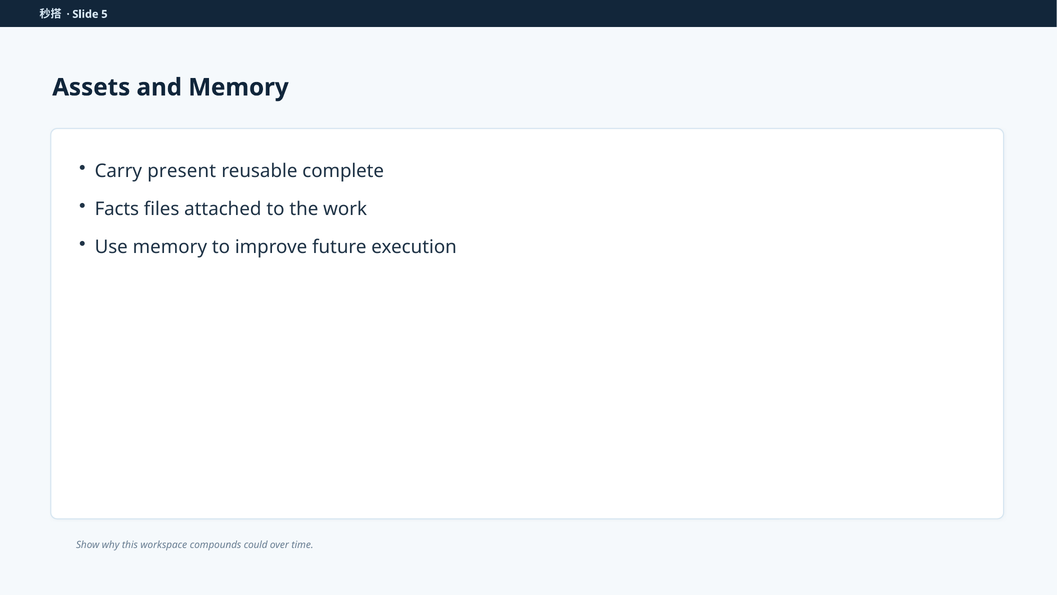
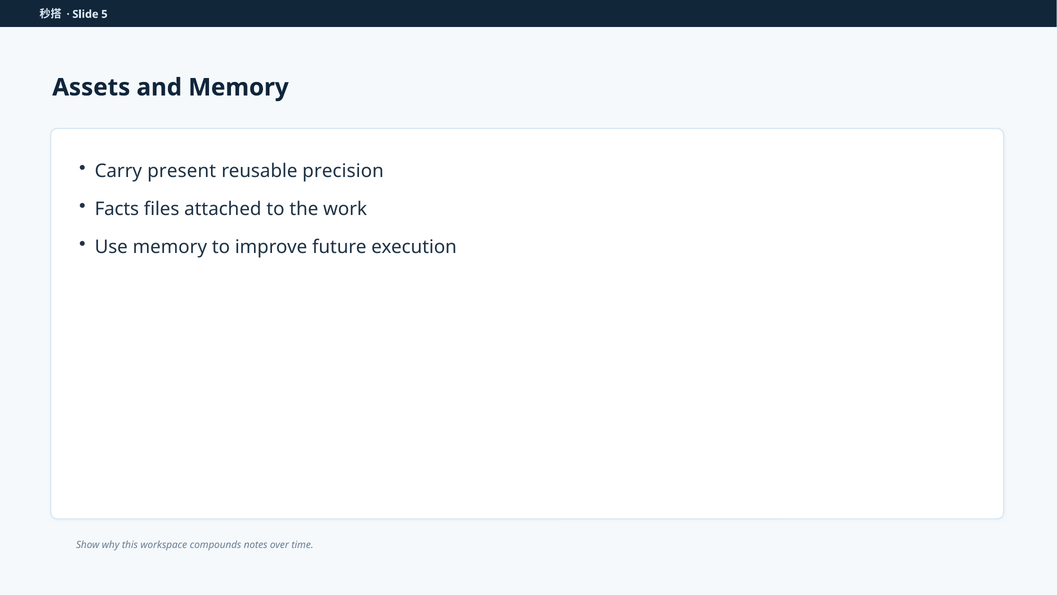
complete: complete -> precision
could: could -> notes
